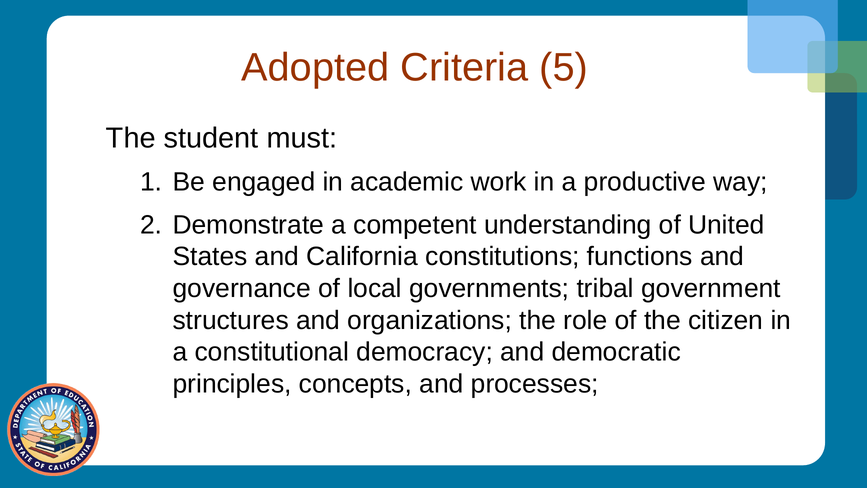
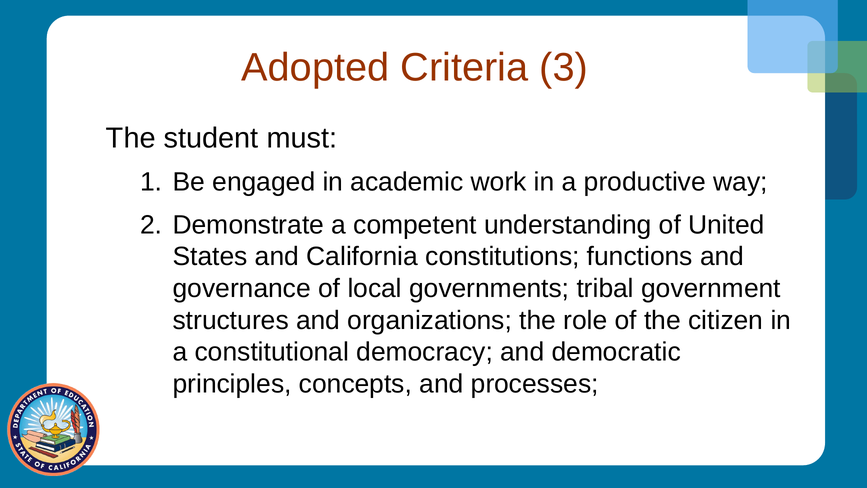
5: 5 -> 3
